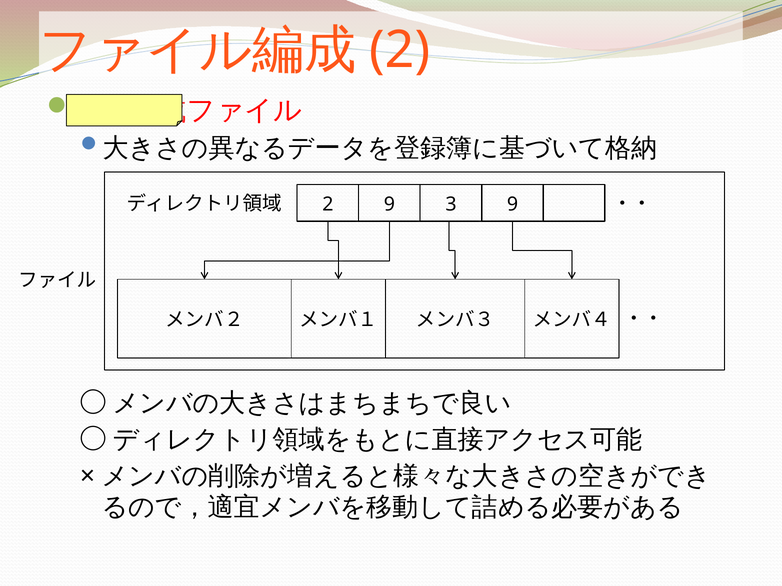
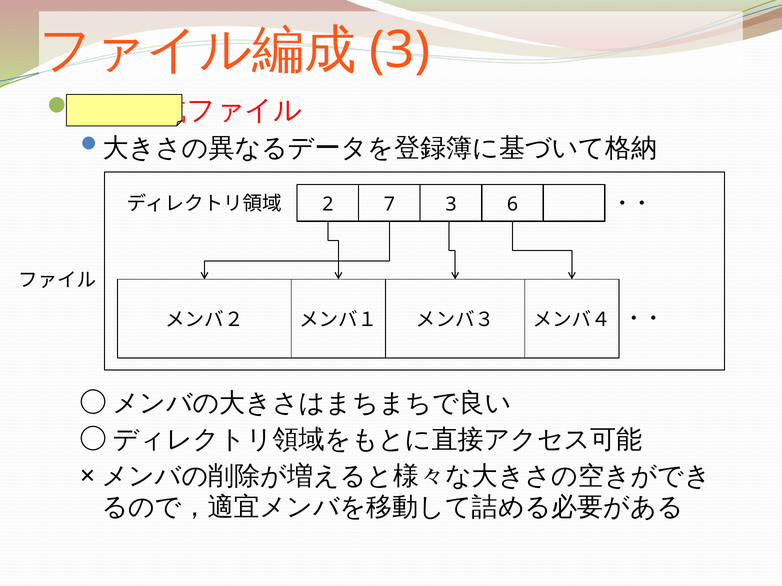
2 at (400, 50): 2 -> 3
2 9: 9 -> 7
3 9: 9 -> 6
